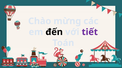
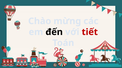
tiết colour: purple -> red
